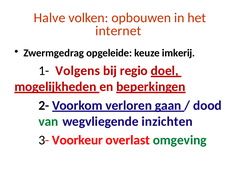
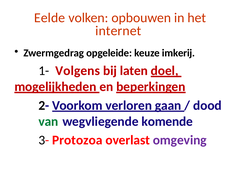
Halve: Halve -> Eelde
regio: regio -> laten
inzichten: inzichten -> komende
Voorkeur: Voorkeur -> Protozoa
omgeving colour: green -> purple
